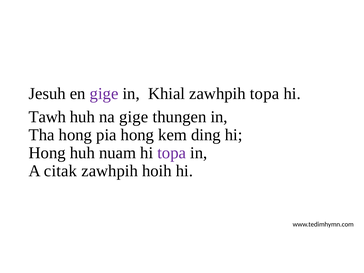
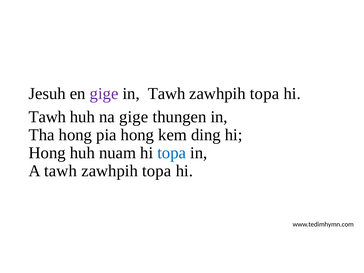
in Khial: Khial -> Tawh
topa at (172, 153) colour: purple -> blue
A citak: citak -> tawh
hoih at (157, 171): hoih -> topa
